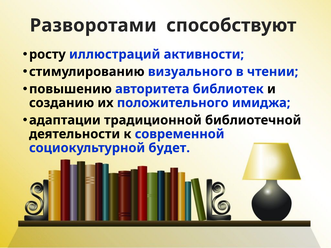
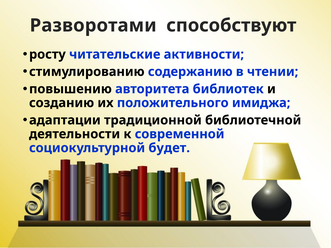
иллюстраций: иллюстраций -> читательские
визуального: визуального -> содержанию
